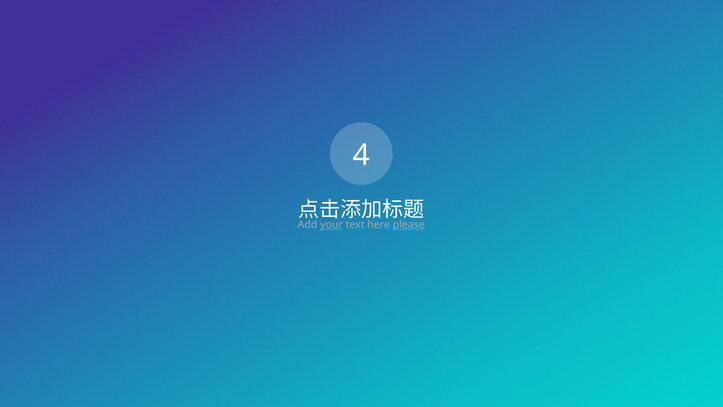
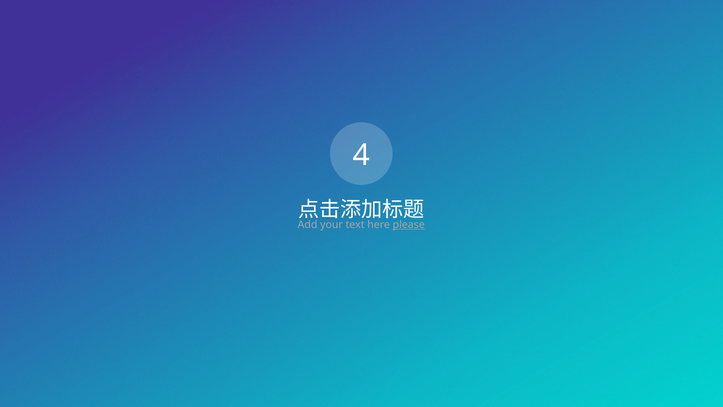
your underline: present -> none
